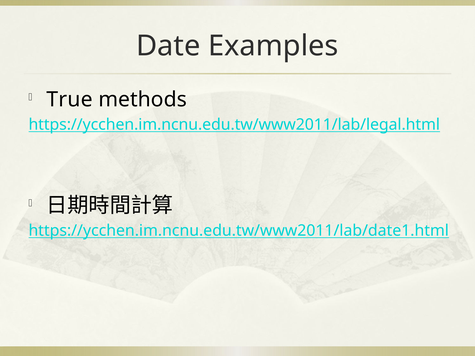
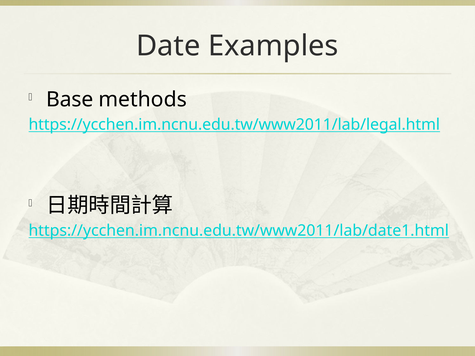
True: True -> Base
